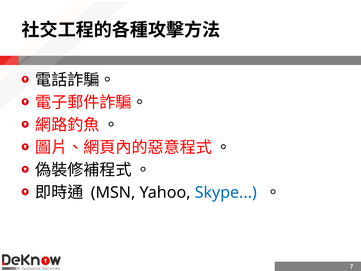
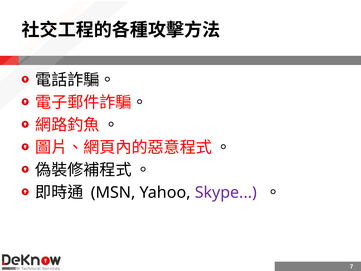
Skype colour: blue -> purple
